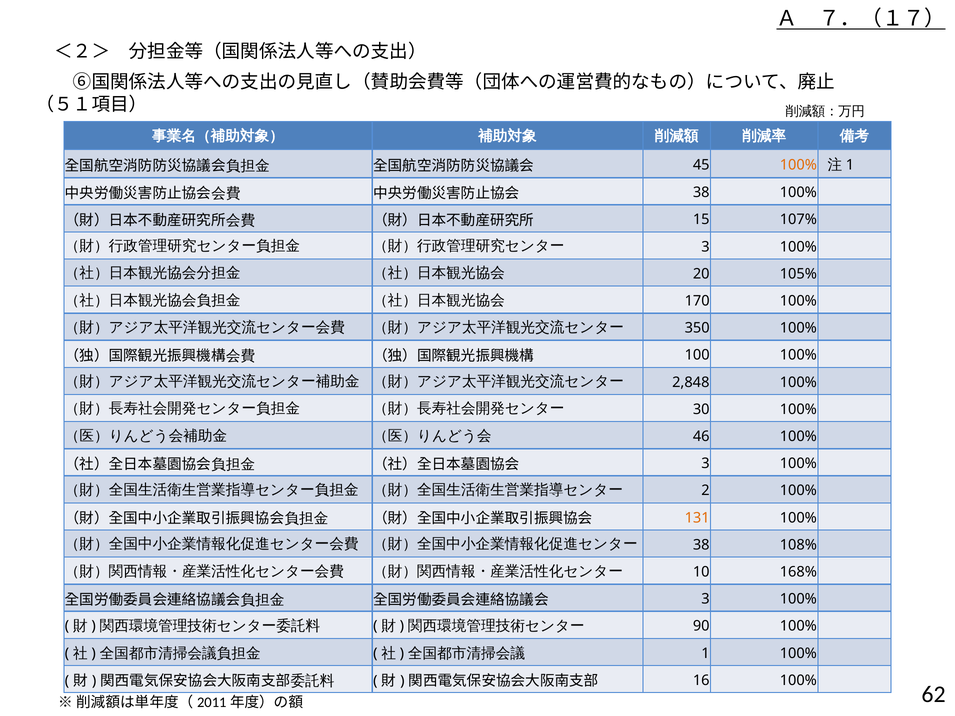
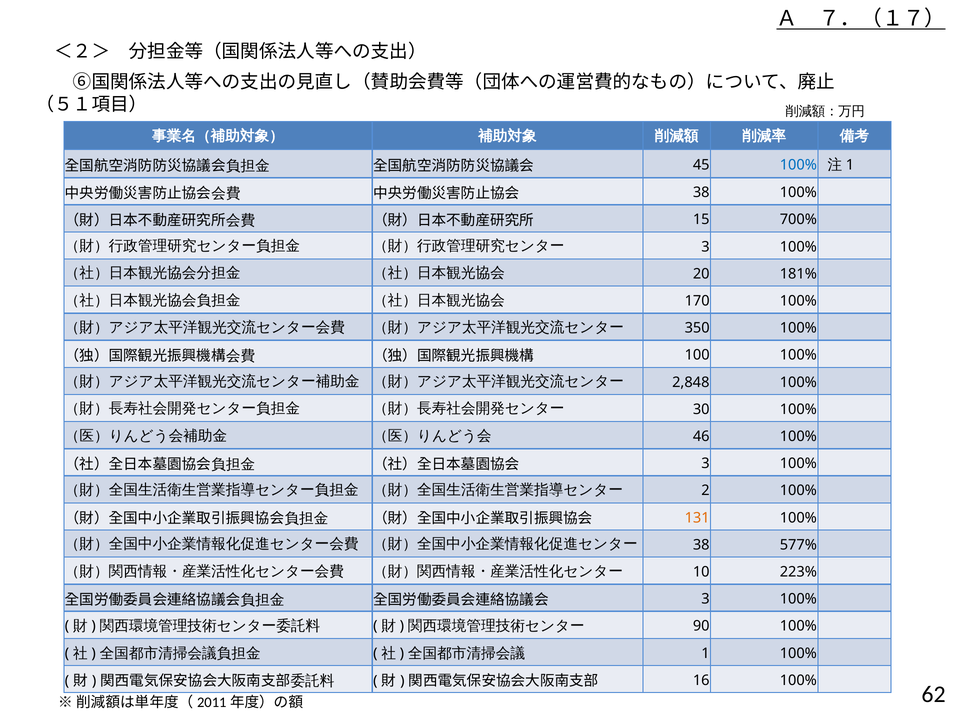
100% at (798, 165) colour: orange -> blue
107%: 107% -> 700%
105%: 105% -> 181%
108%: 108% -> 577%
168%: 168% -> 223%
